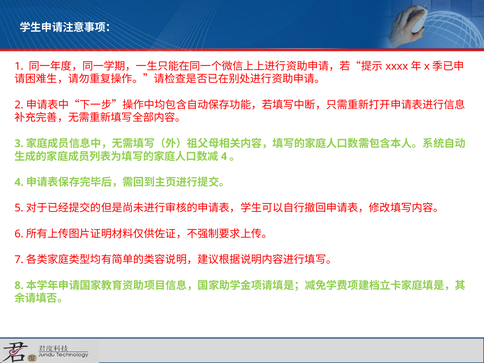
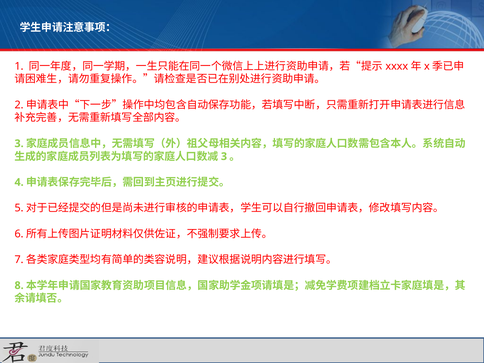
4 at (224, 156): 4 -> 3
